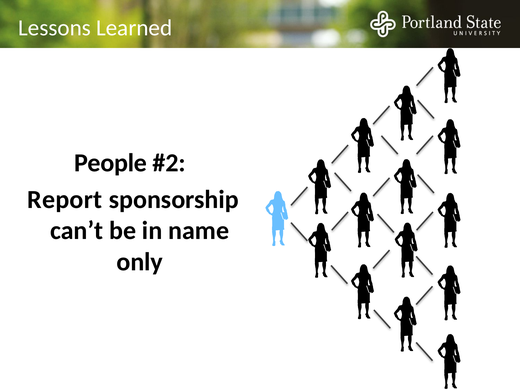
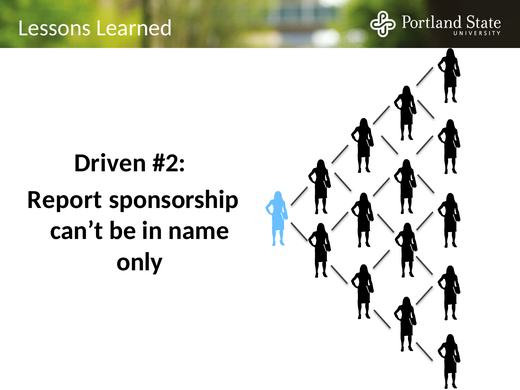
People: People -> Driven
